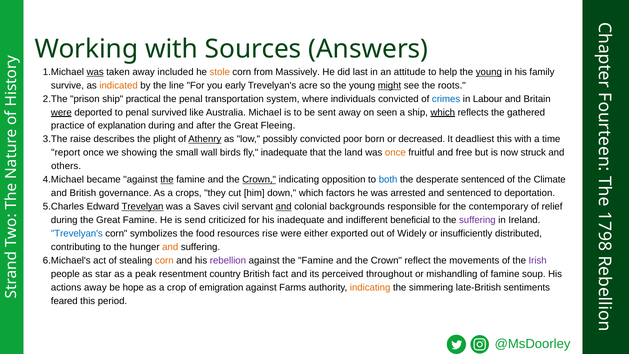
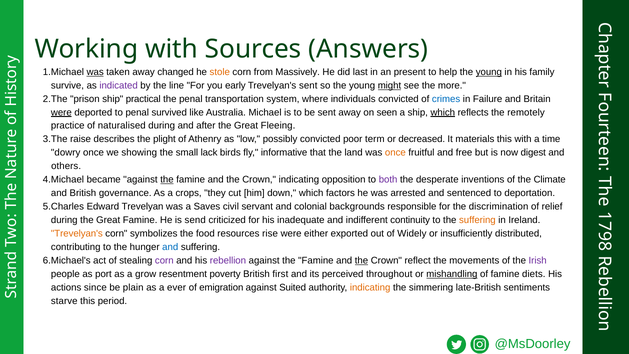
included: included -> changed
attitude: attitude -> present
indicated colour: orange -> purple
Trevelyan's acre: acre -> sent
roots: roots -> more
Labour: Labour -> Failure
gathered: gathered -> remotely
explanation: explanation -> naturalised
Athenry underline: present -> none
born: born -> term
deadliest: deadliest -> materials
report: report -> dowry
wall: wall -> lack
fly inadequate: inadequate -> informative
struck: struck -> digest
Crown at (259, 180) underline: present -> none
both colour: blue -> purple
desperate sentenced: sentenced -> inventions
Trevelyan underline: present -> none
and at (284, 207) underline: present -> none
contemporary: contemporary -> discrimination
beneficial: beneficial -> continuity
suffering at (477, 220) colour: purple -> orange
Trevelyan's at (77, 233) colour: blue -> orange
and at (170, 247) colour: orange -> blue
corn at (164, 260) colour: orange -> purple
the at (361, 260) underline: none -> present
star: star -> port
peak: peak -> grow
country: country -> poverty
fact: fact -> first
mishandling underline: none -> present
soup: soup -> diets
actions away: away -> since
hope: hope -> plain
crop: crop -> ever
Farms: Farms -> Suited
feared: feared -> starve
